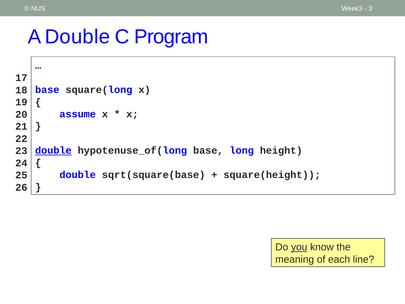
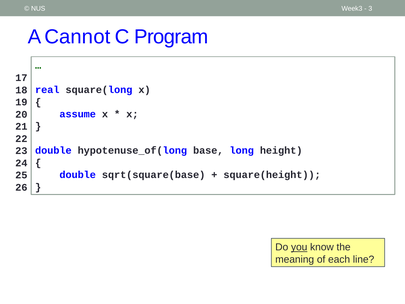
A Double: Double -> Cannot
base at (47, 90): base -> real
double at (53, 151) underline: present -> none
